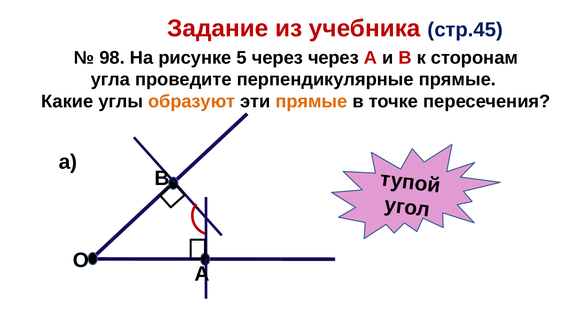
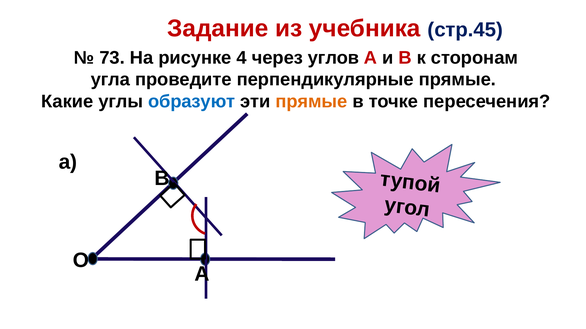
98: 98 -> 73
5: 5 -> 4
через через: через -> углов
образуют colour: orange -> blue
